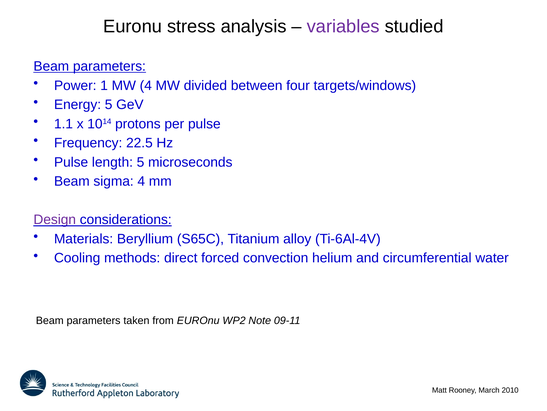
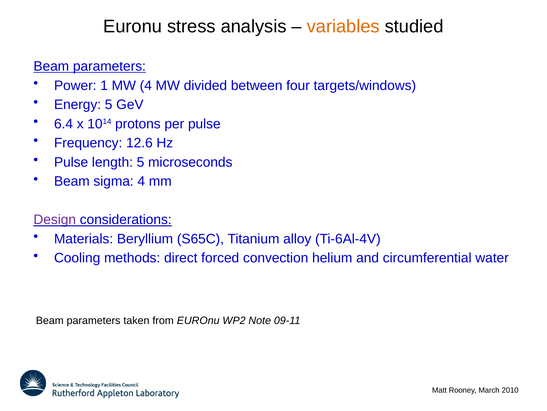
variables colour: purple -> orange
1.1: 1.1 -> 6.4
22.5: 22.5 -> 12.6
